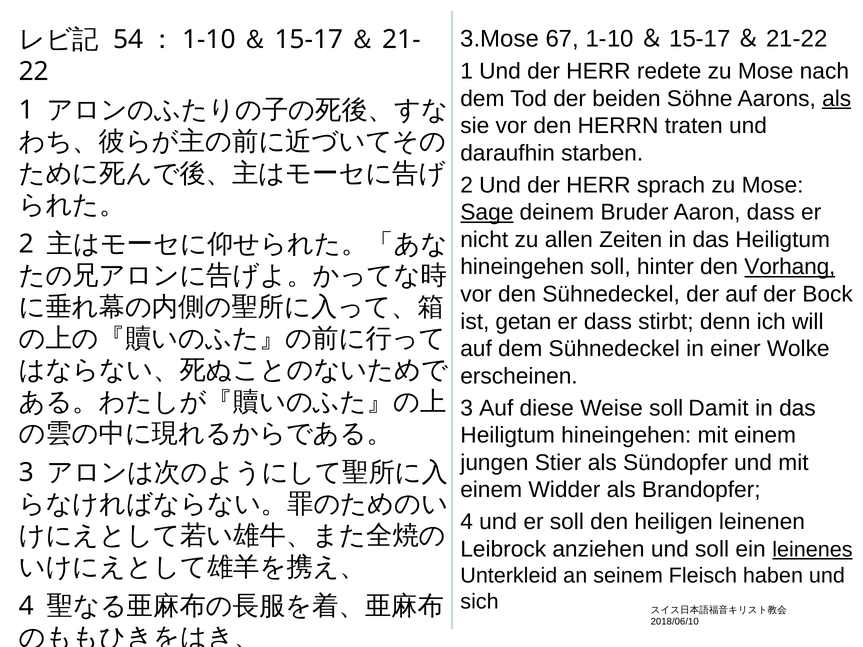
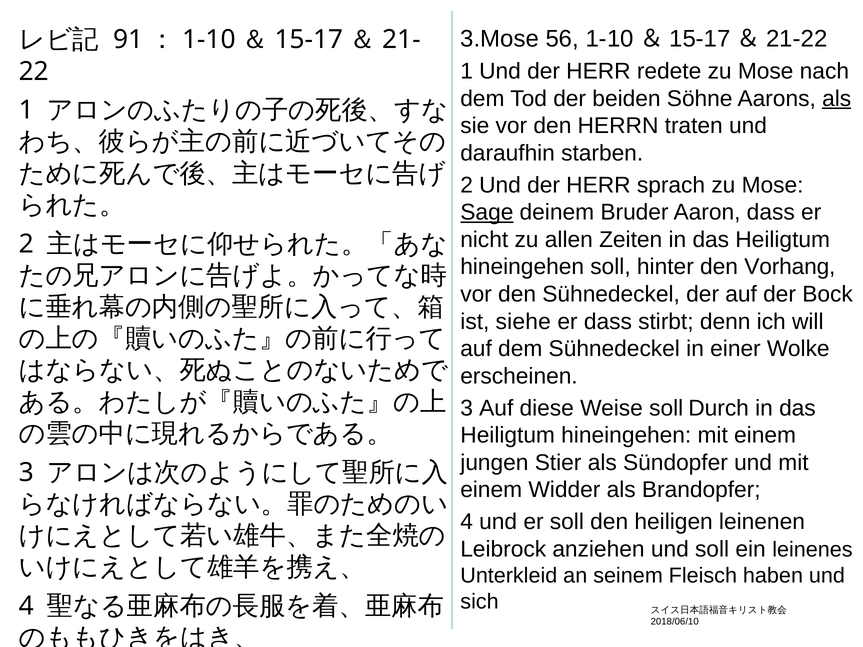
67: 67 -> 56
54: 54 -> 91
Vorhang underline: present -> none
getan: getan -> siehe
Damit: Damit -> Durch
leinenes underline: present -> none
